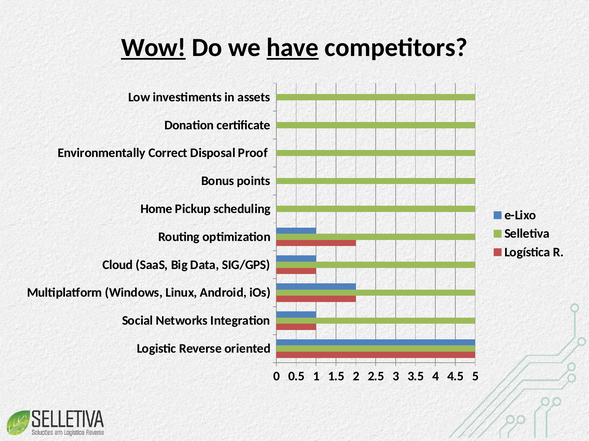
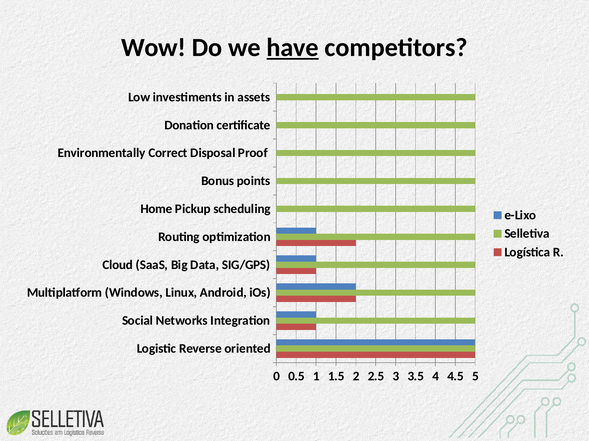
Wow underline: present -> none
